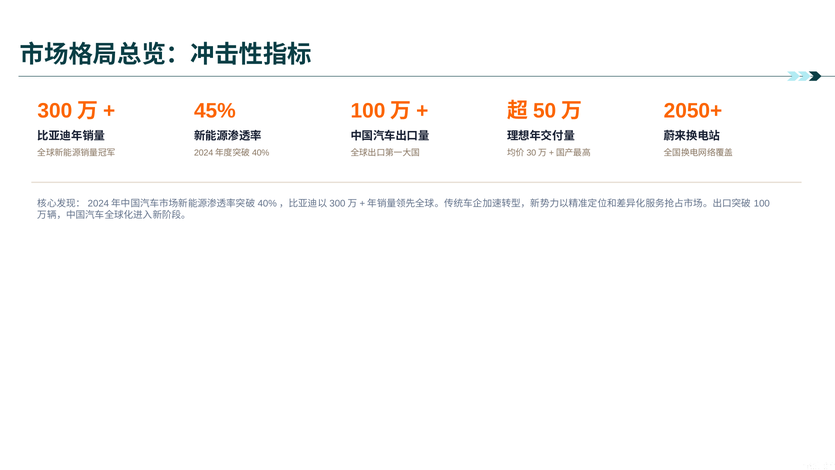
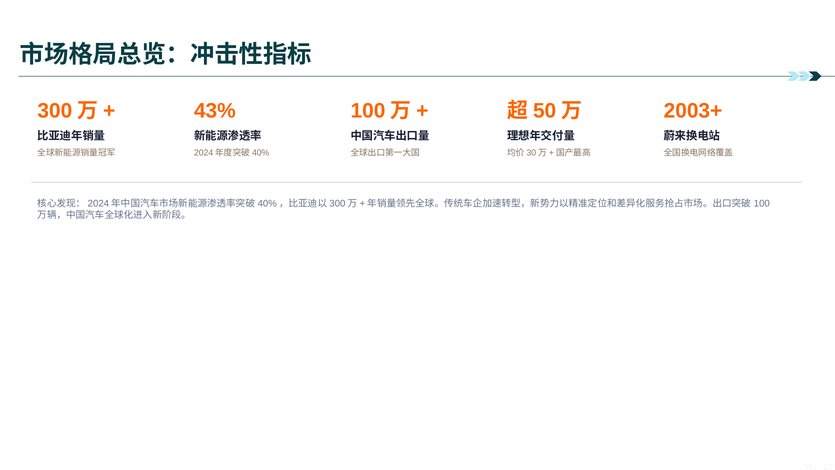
45%: 45% -> 43%
2050+: 2050+ -> 2003+
